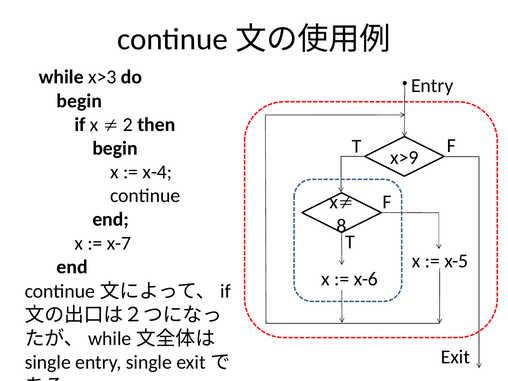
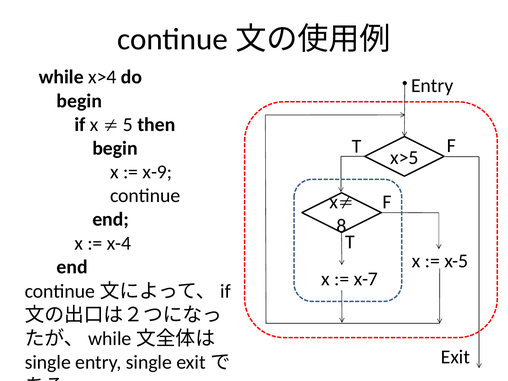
x>3: x>3 -> x>4
2: 2 -> 5
x>9: x>9 -> x>5
x-4: x-4 -> x-9
x-7: x-7 -> x-4
x-6: x-6 -> x-7
